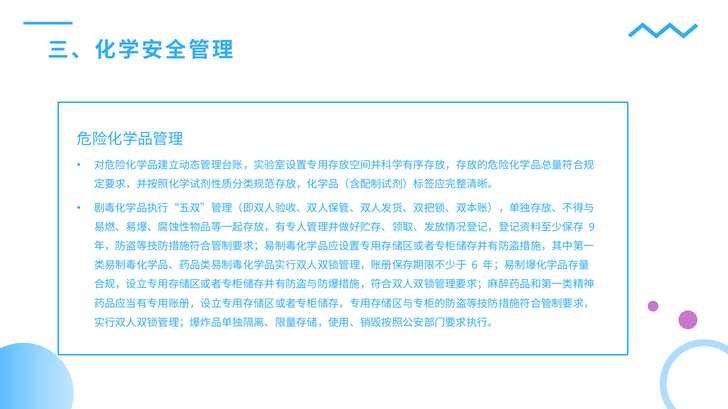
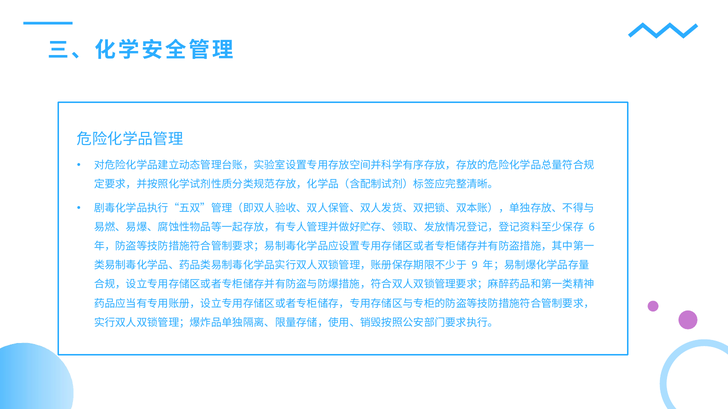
9: 9 -> 6
6: 6 -> 9
